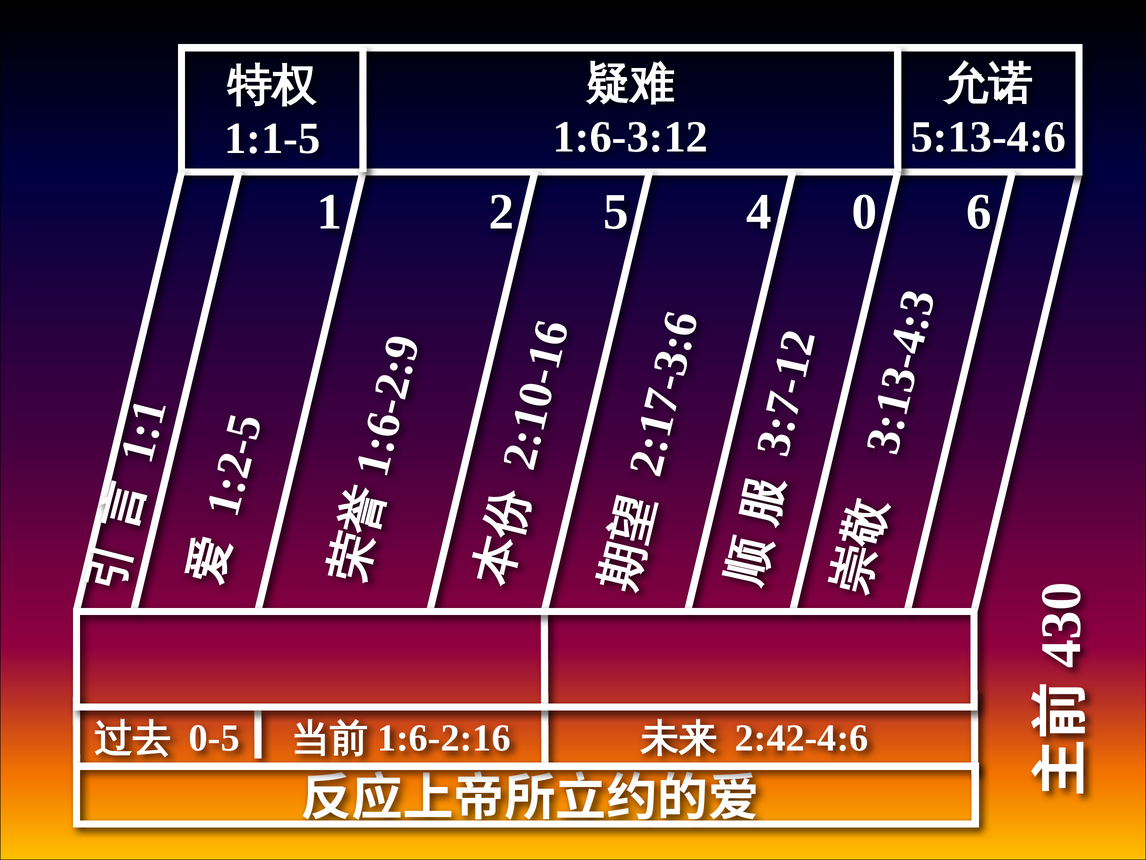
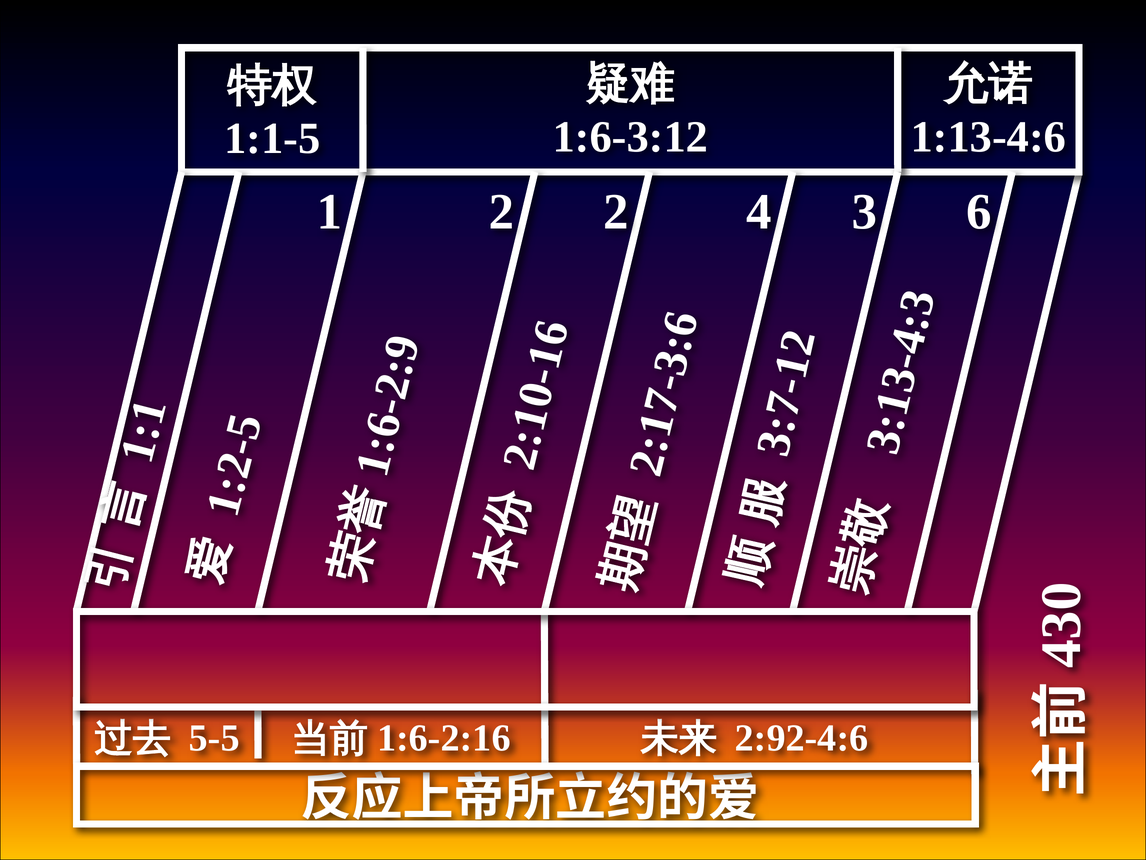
5:13-4:6: 5:13-4:6 -> 1:13-4:6
2 5: 5 -> 2
0 at (864, 212): 0 -> 3
0-5: 0-5 -> 5-5
2:42-4:6: 2:42-4:6 -> 2:92-4:6
